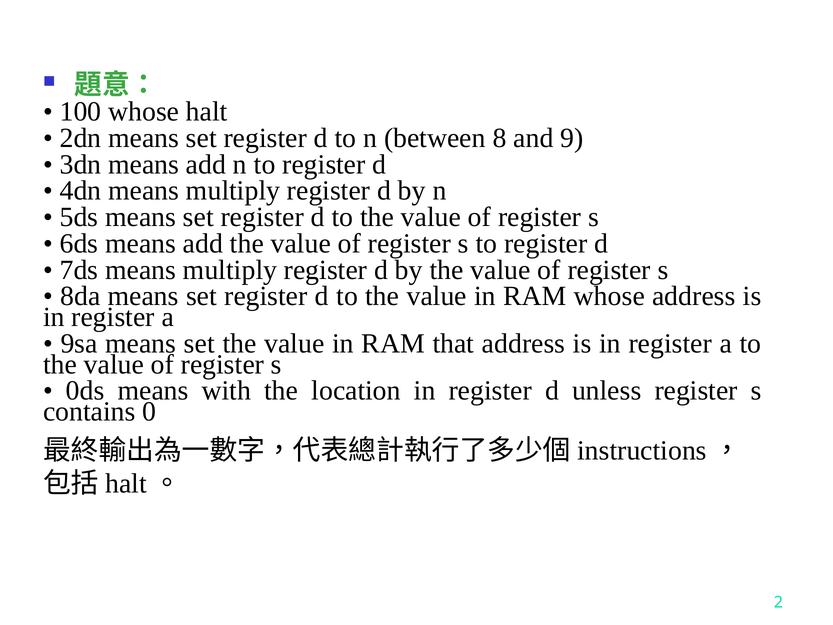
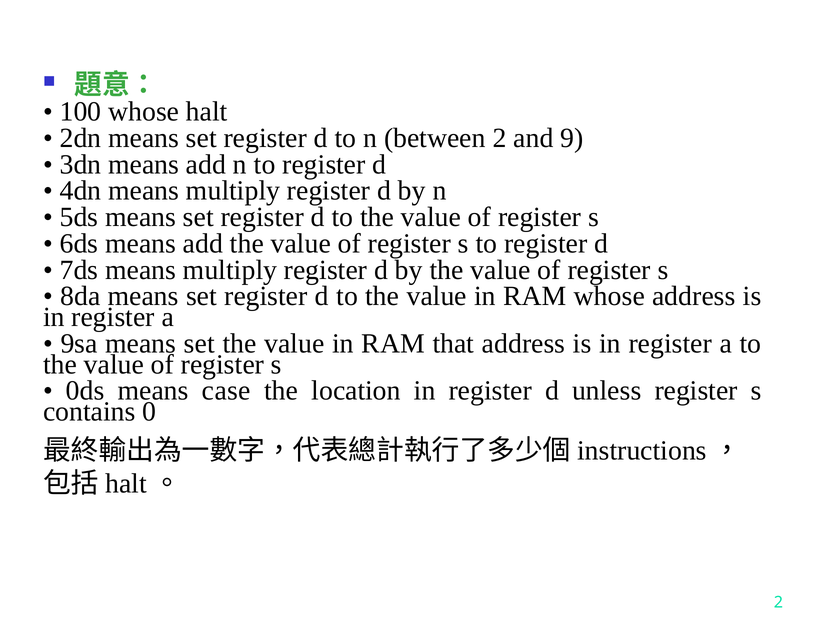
between 8: 8 -> 2
with: with -> case
